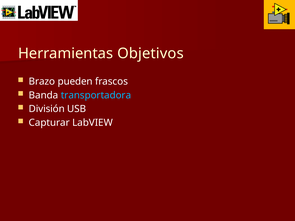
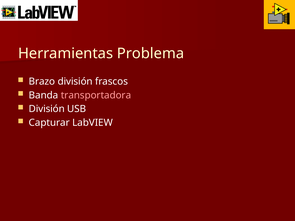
Objetivos: Objetivos -> Problema
Brazo pueden: pueden -> división
transportadora colour: light blue -> pink
